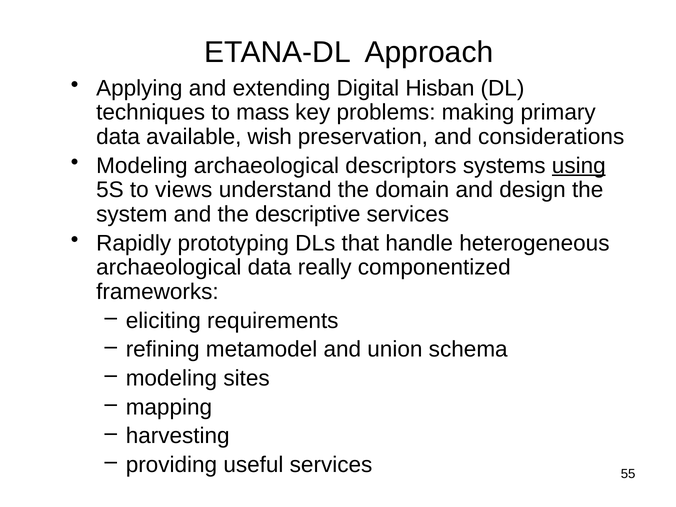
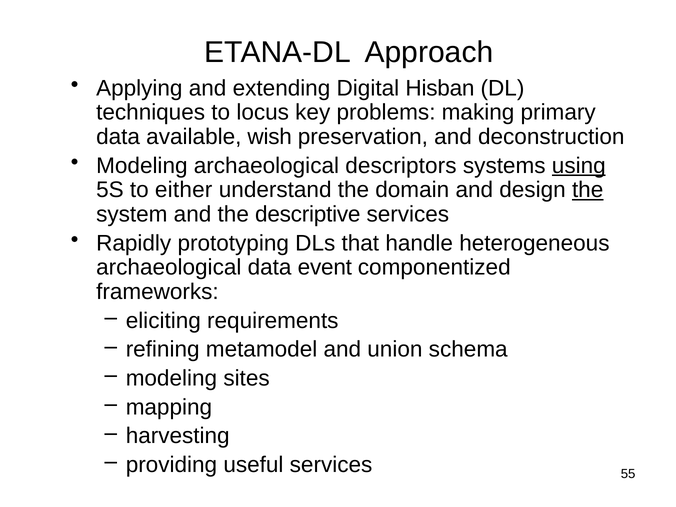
mass: mass -> locus
considerations: considerations -> deconstruction
views: views -> either
the at (588, 190) underline: none -> present
really: really -> event
